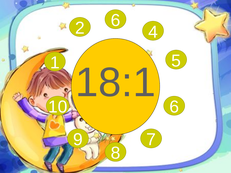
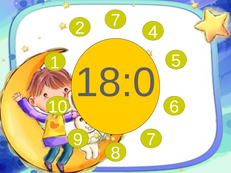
2 6: 6 -> 7
18:1: 18:1 -> 18:0
